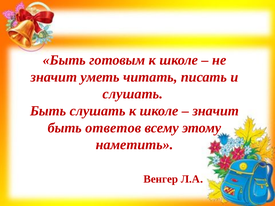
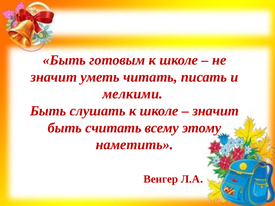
слушать at (133, 94): слушать -> мелкими
ответов: ответов -> считать
